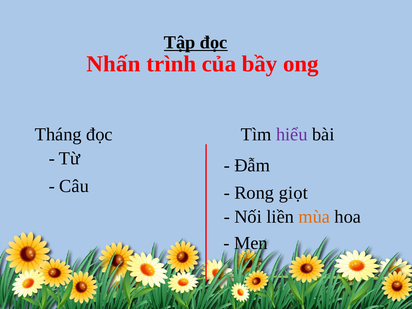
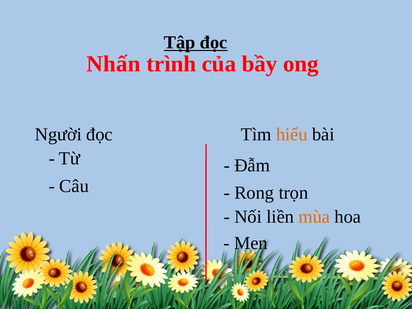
Tháng: Tháng -> Người
hiểu colour: purple -> orange
giọt: giọt -> trọn
